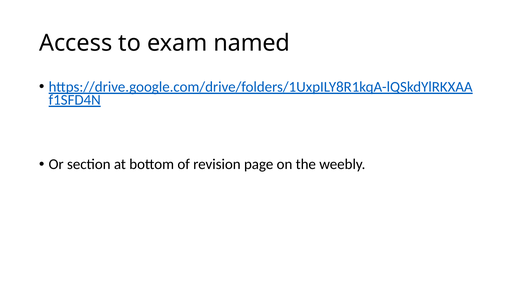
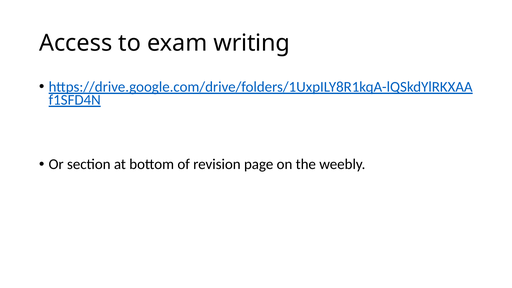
named: named -> writing
